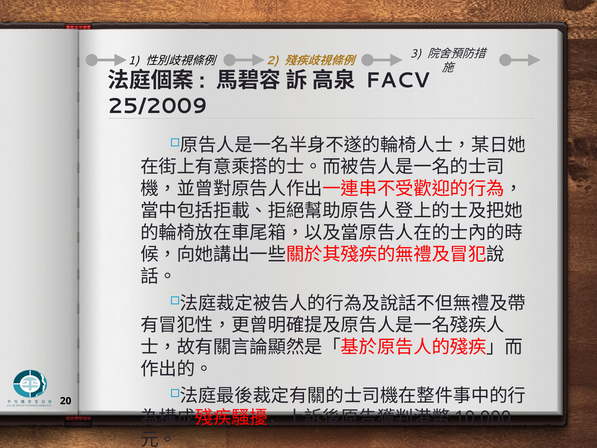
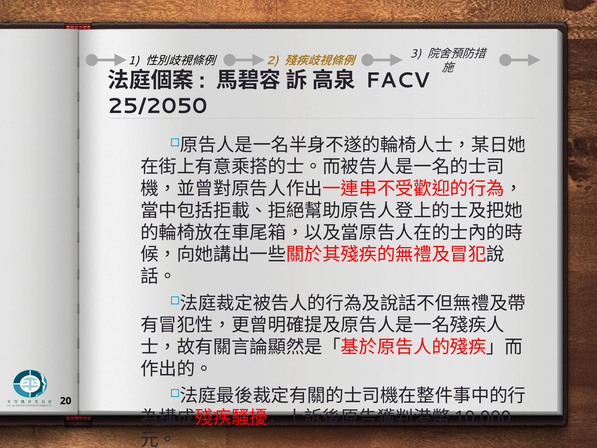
25/2009: 25/2009 -> 25/2050
